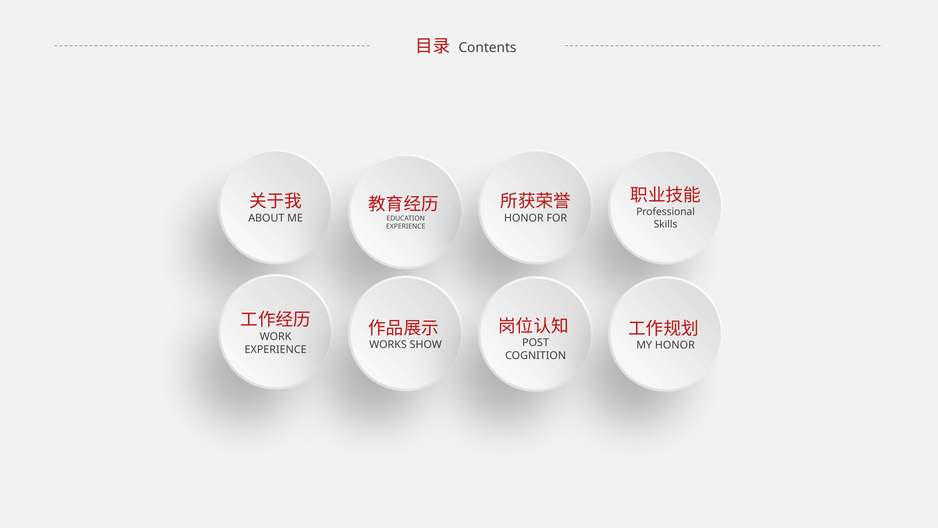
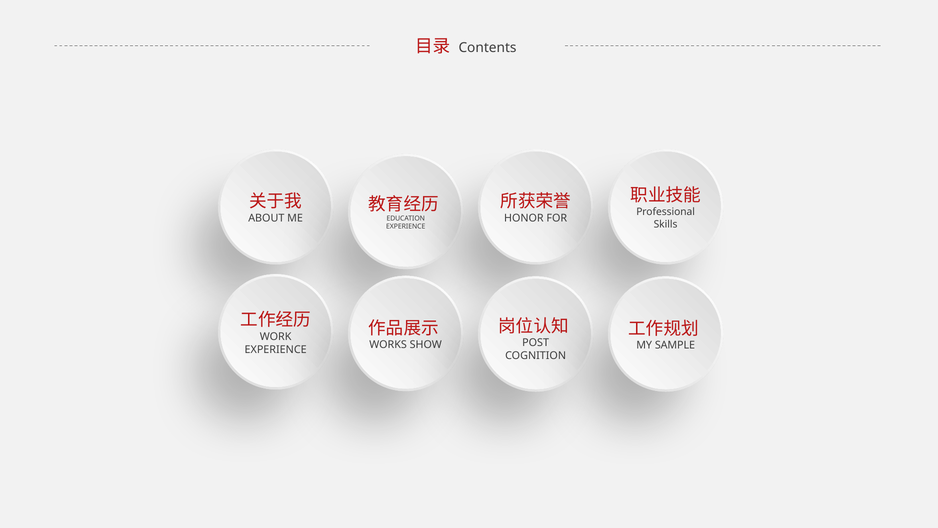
HONOR at (675, 345): HONOR -> SAMPLE
